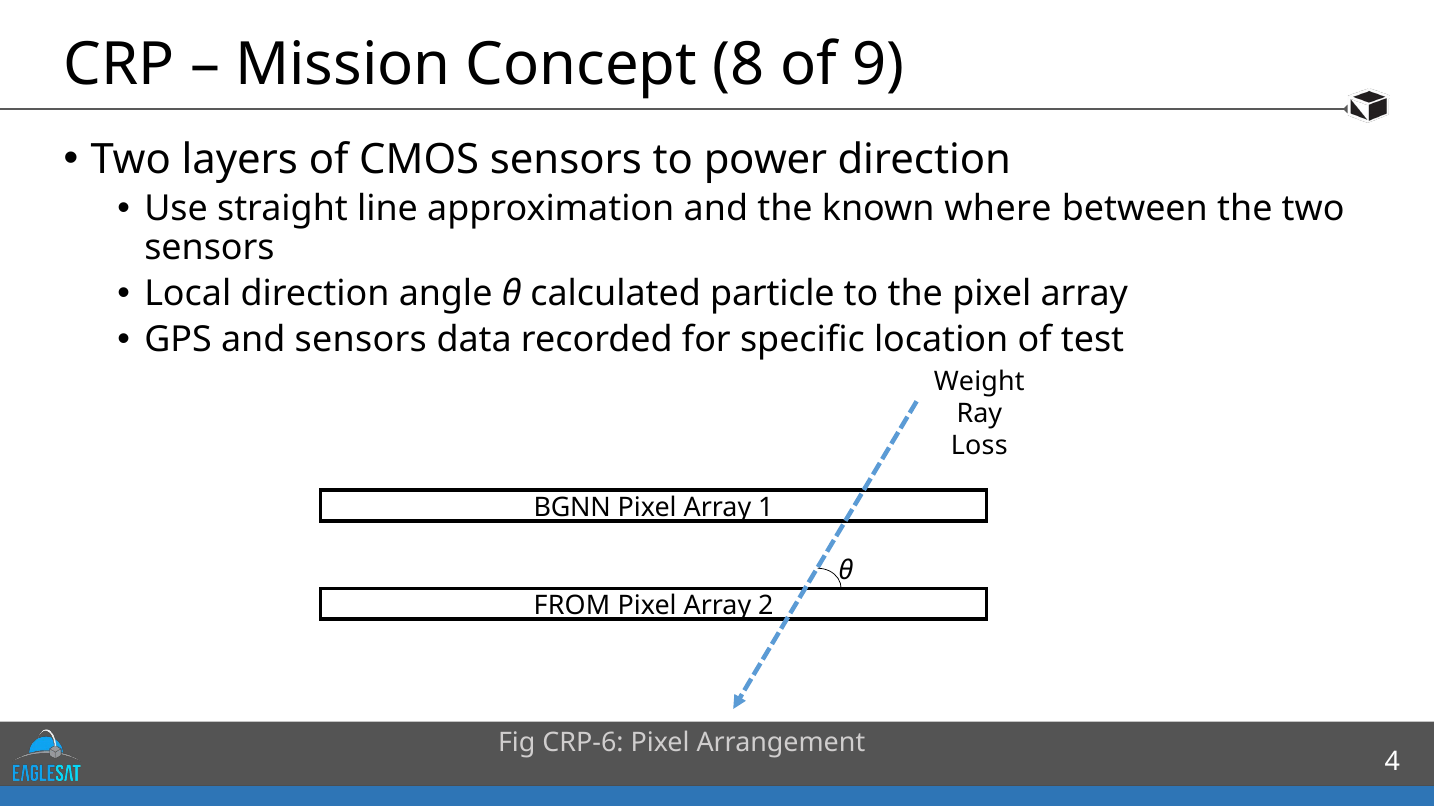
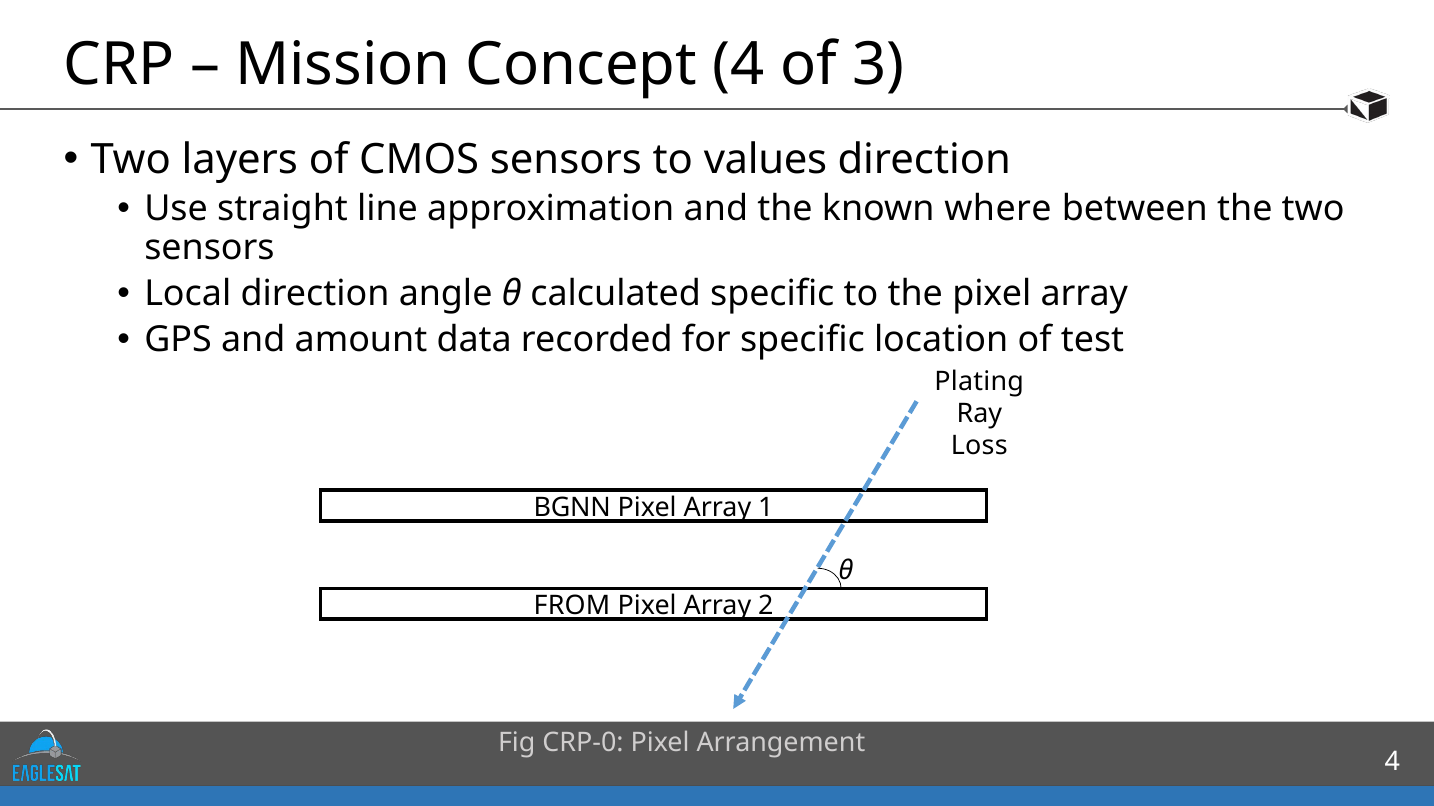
Concept 8: 8 -> 4
9: 9 -> 3
power: power -> values
calculated particle: particle -> specific
and sensors: sensors -> amount
Weight: Weight -> Plating
CRP-6: CRP-6 -> CRP-0
